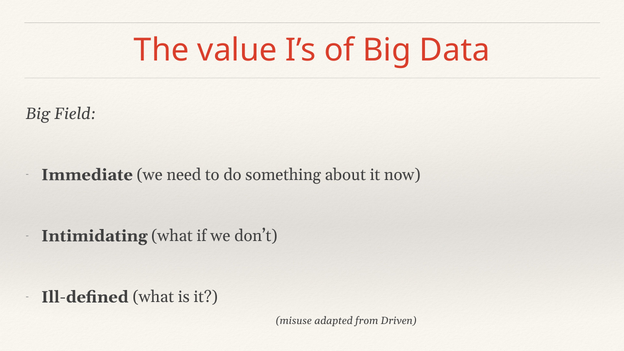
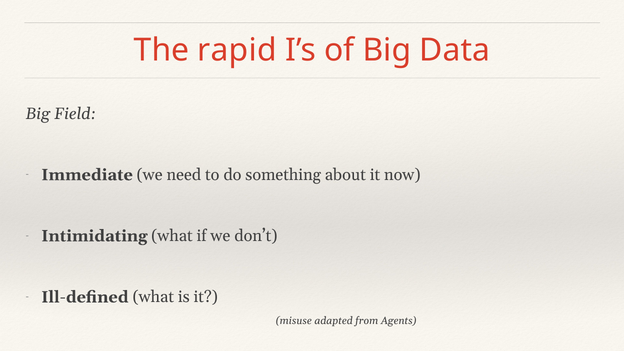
value: value -> rapid
Driven: Driven -> Agents
